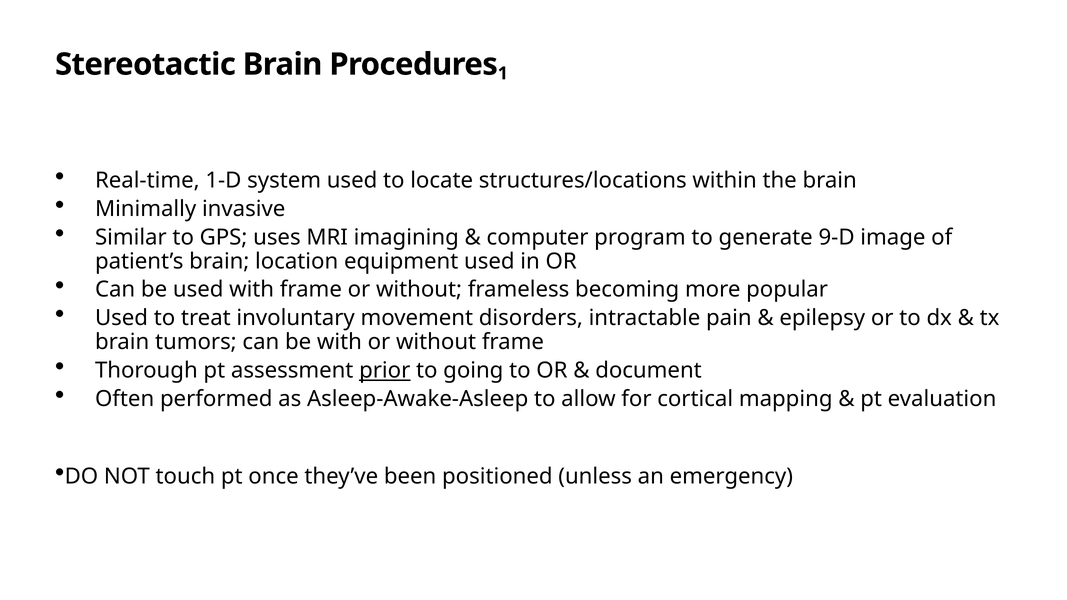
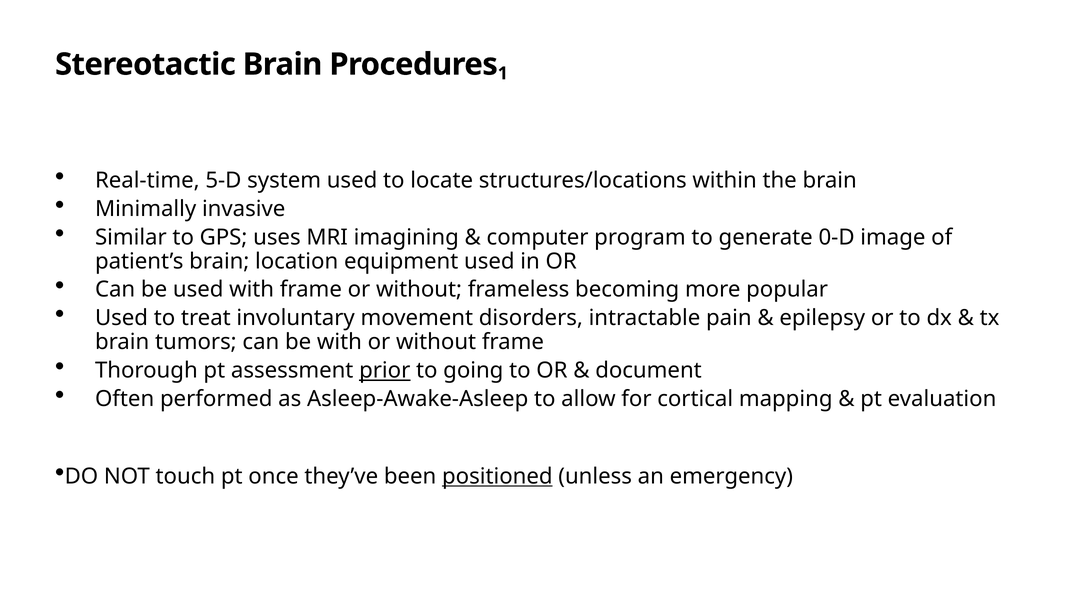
1-D: 1-D -> 5-D
9-D: 9-D -> 0-D
positioned underline: none -> present
